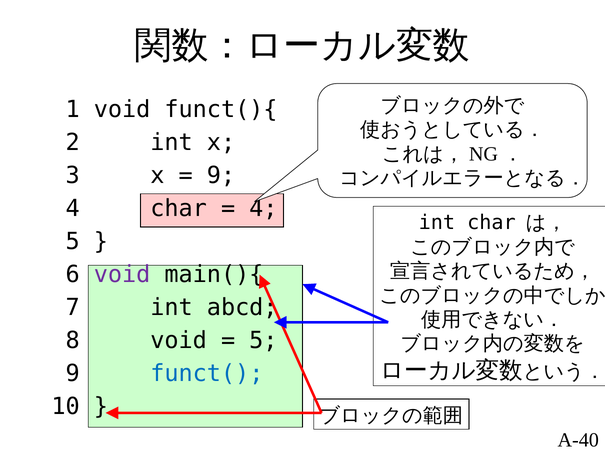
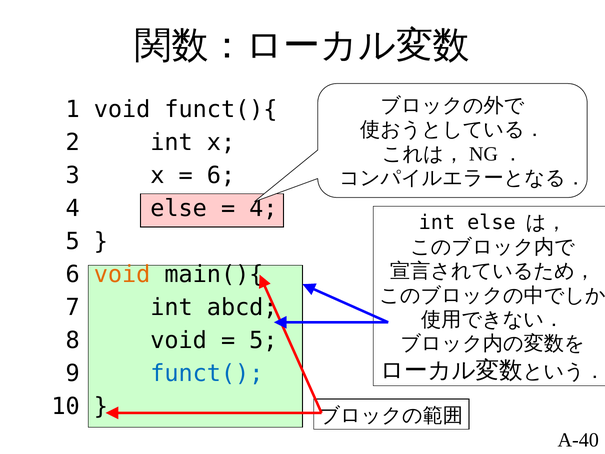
9 at (221, 175): 9 -> 6
4 char: char -> else
int char: char -> else
void at (122, 274) colour: purple -> orange
